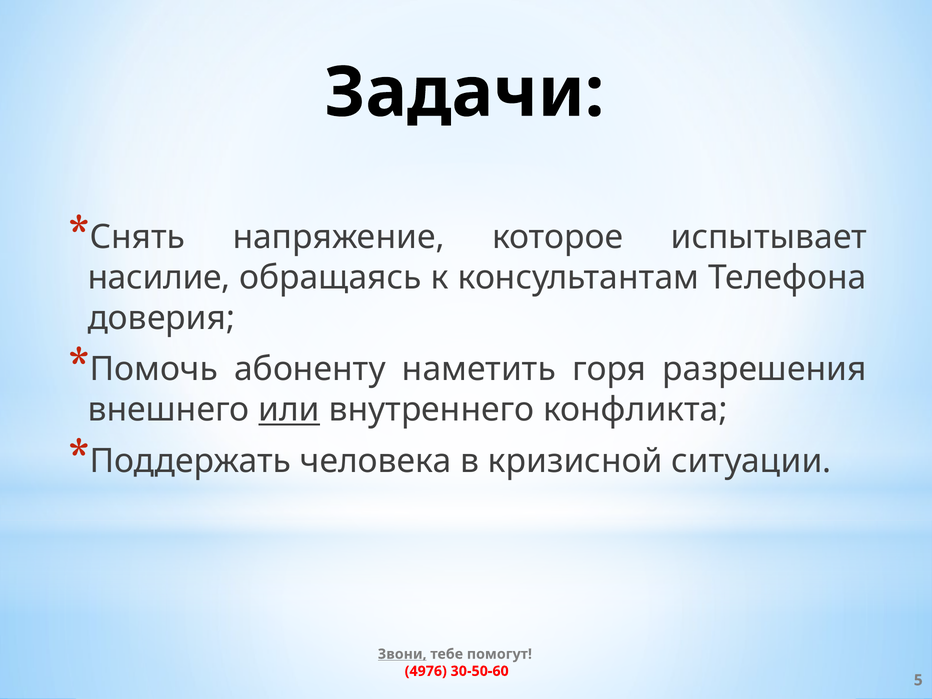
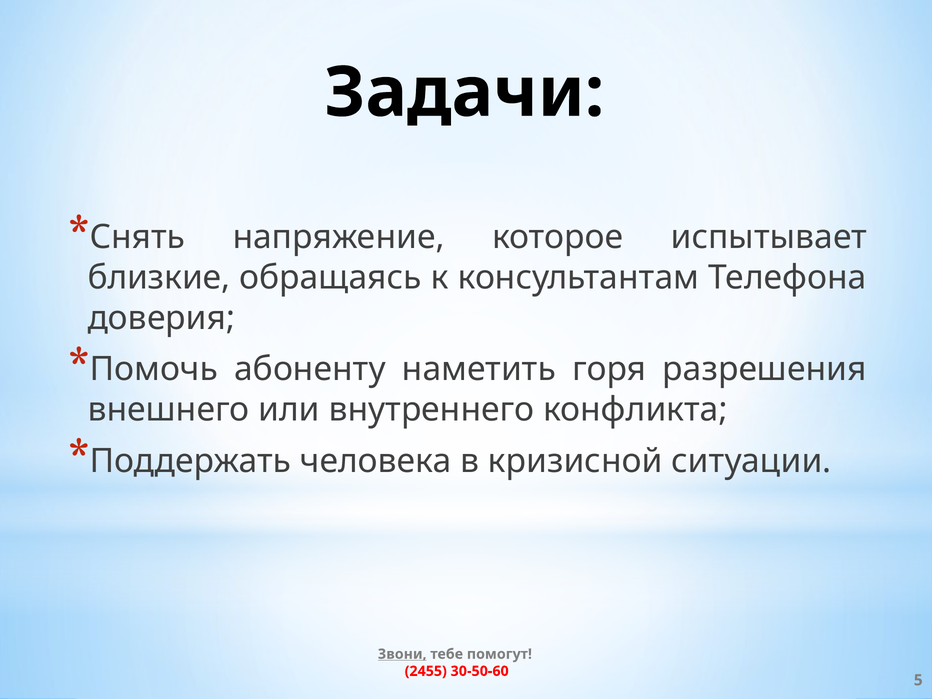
насилие: насилие -> близкие
или underline: present -> none
4976: 4976 -> 2455
